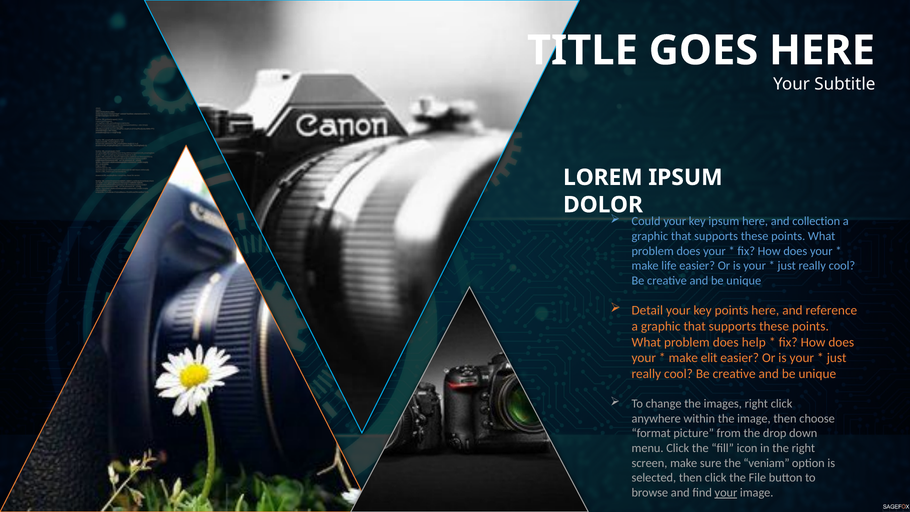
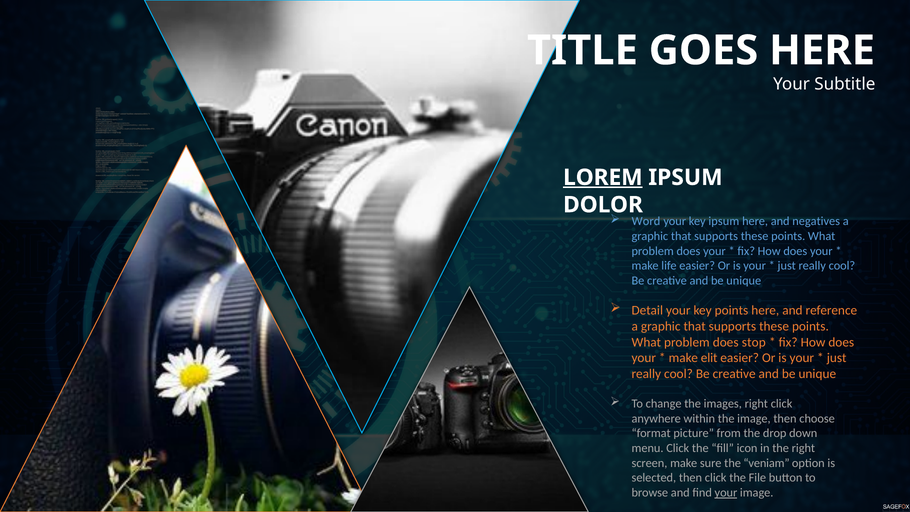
LOREM underline: none -> present
Could: Could -> Word
collection: collection -> negatives
help: help -> stop
